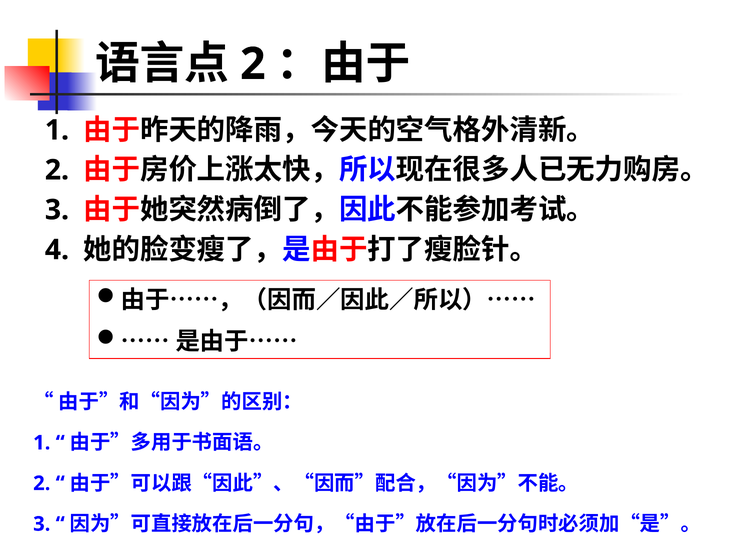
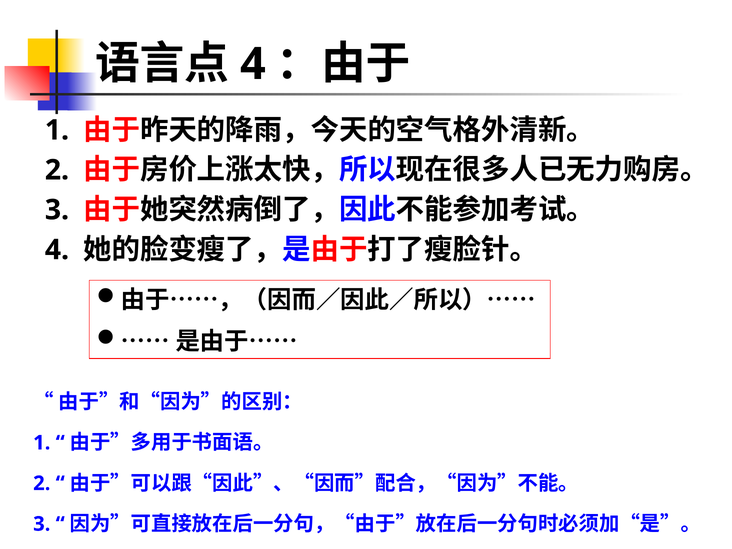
2 at (253, 64): 2 -> 4
